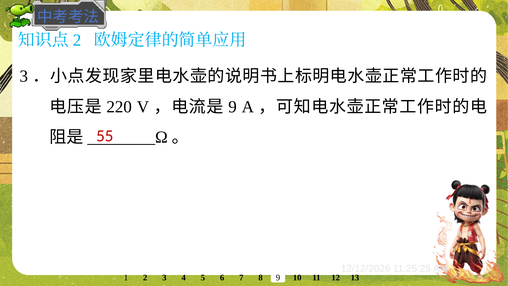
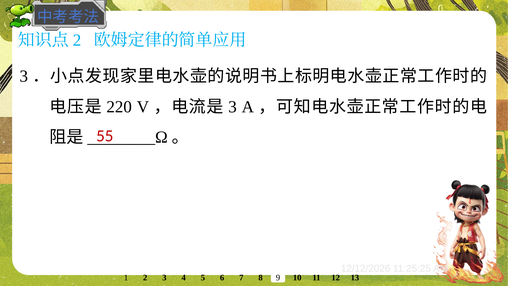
9 at (233, 107): 9 -> 3
